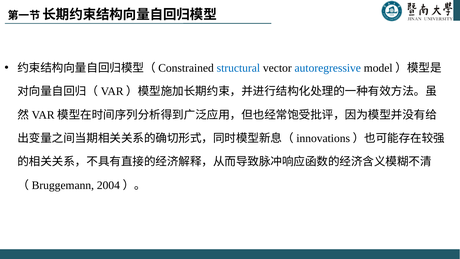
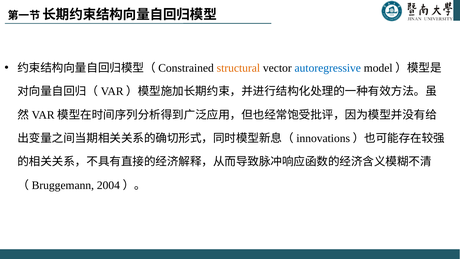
structural colour: blue -> orange
